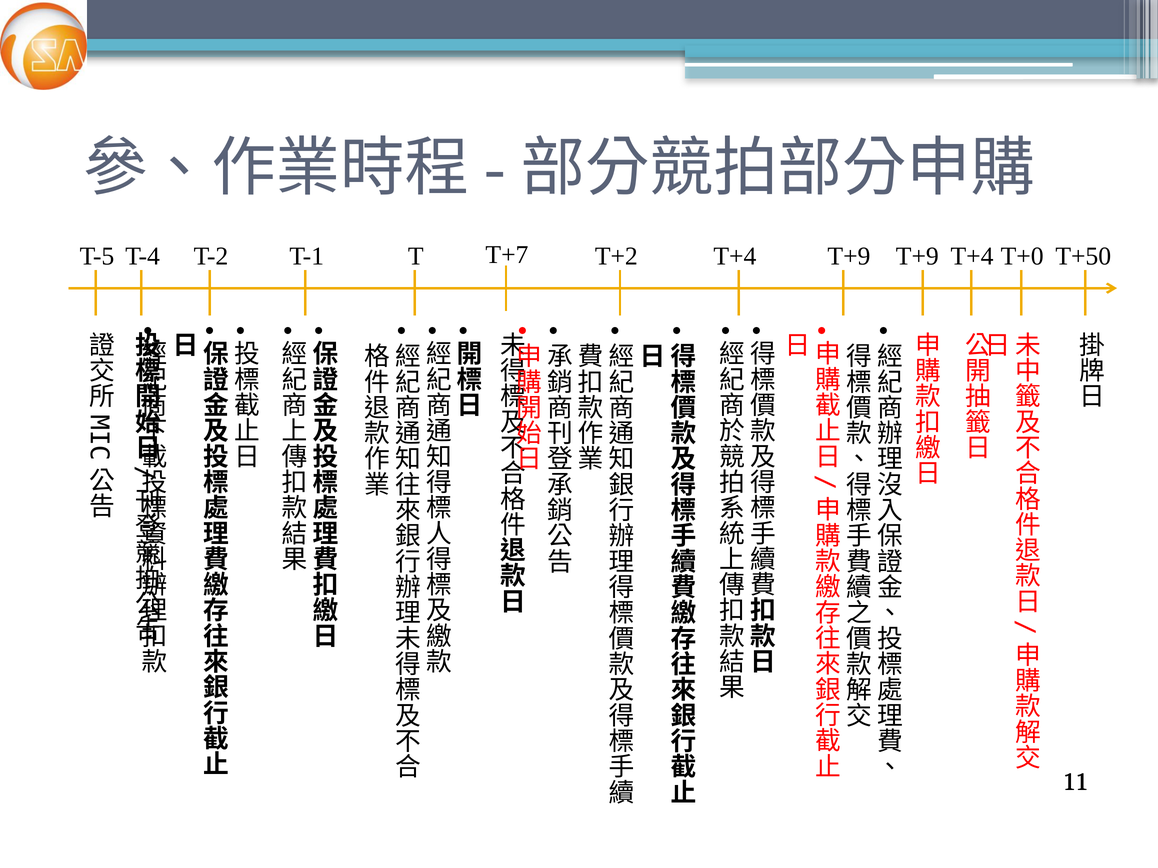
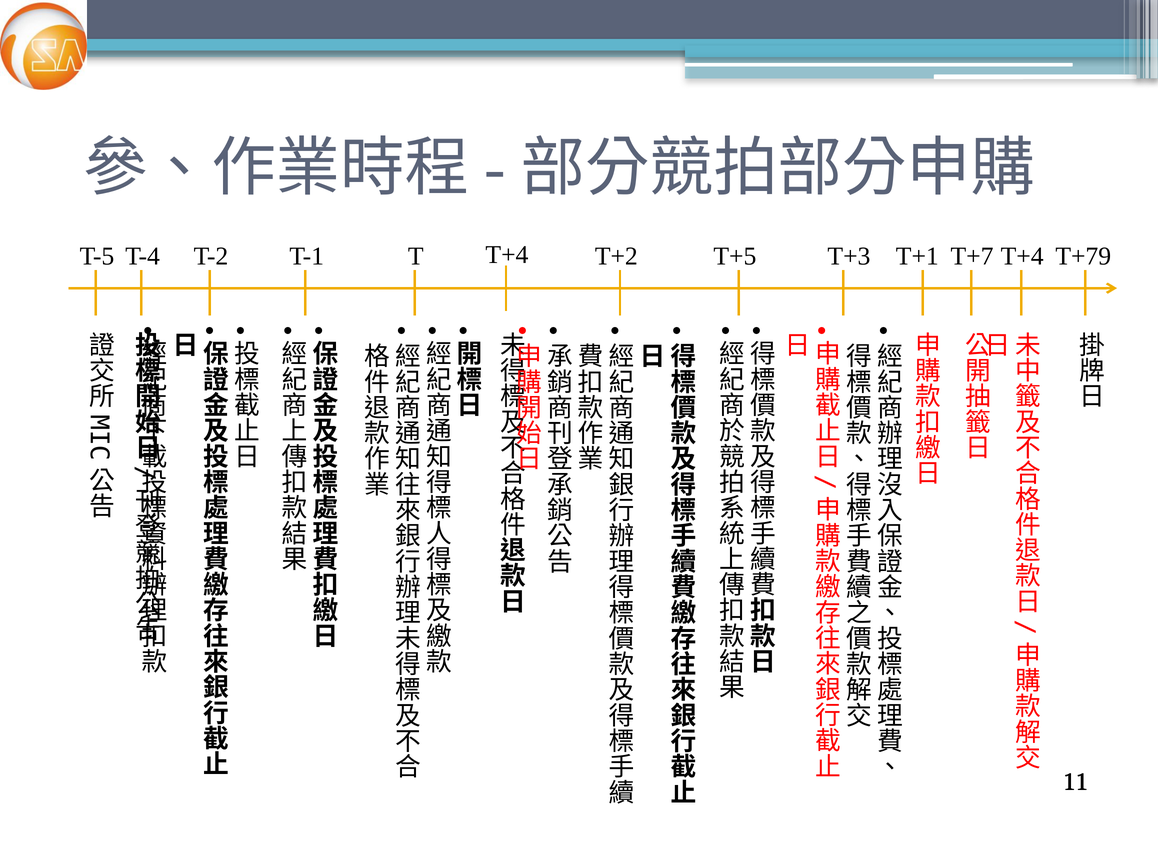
T T+7: T+7 -> T+4
T+4 at (735, 257): T+4 -> T+5
T+2 T+9: T+9 -> T+3
T+9 at (917, 257): T+9 -> T+1
T+4 at (972, 257): T+4 -> T+7
T+0 at (1022, 257): T+0 -> T+4
T+50: T+50 -> T+79
